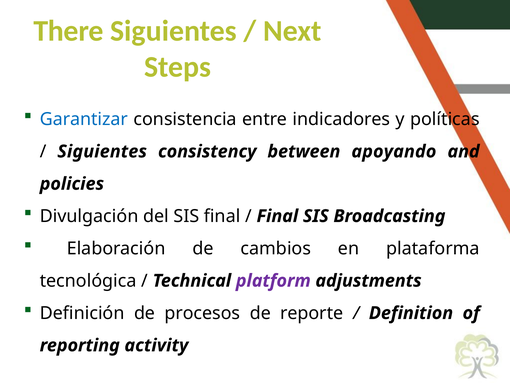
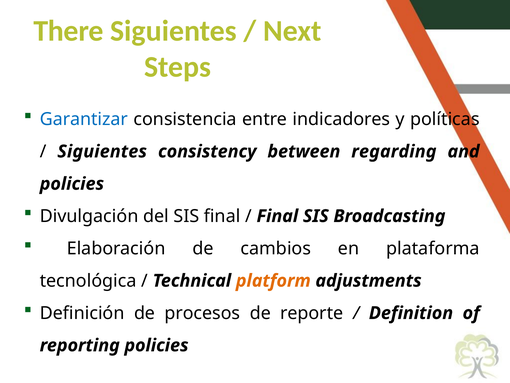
apoyando: apoyando -> regarding
platform colour: purple -> orange
reporting activity: activity -> policies
